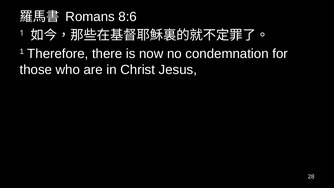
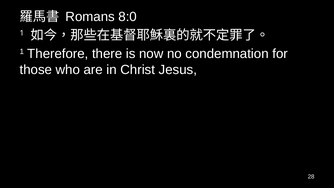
8:6: 8:6 -> 8:0
